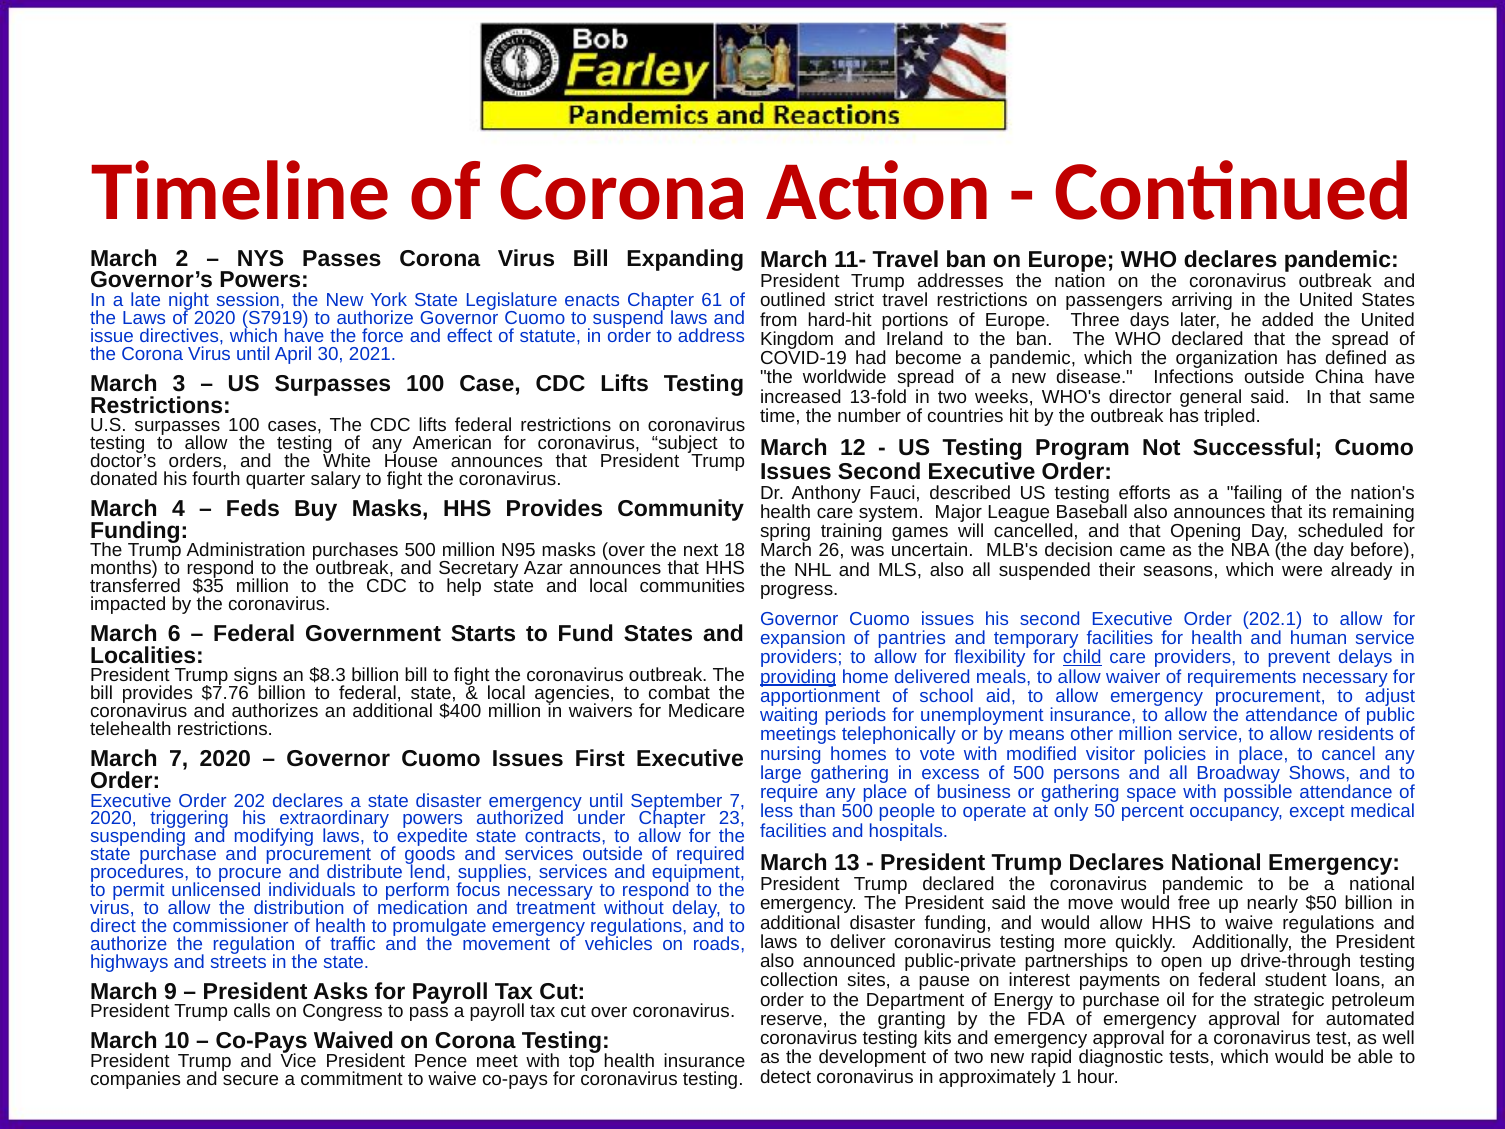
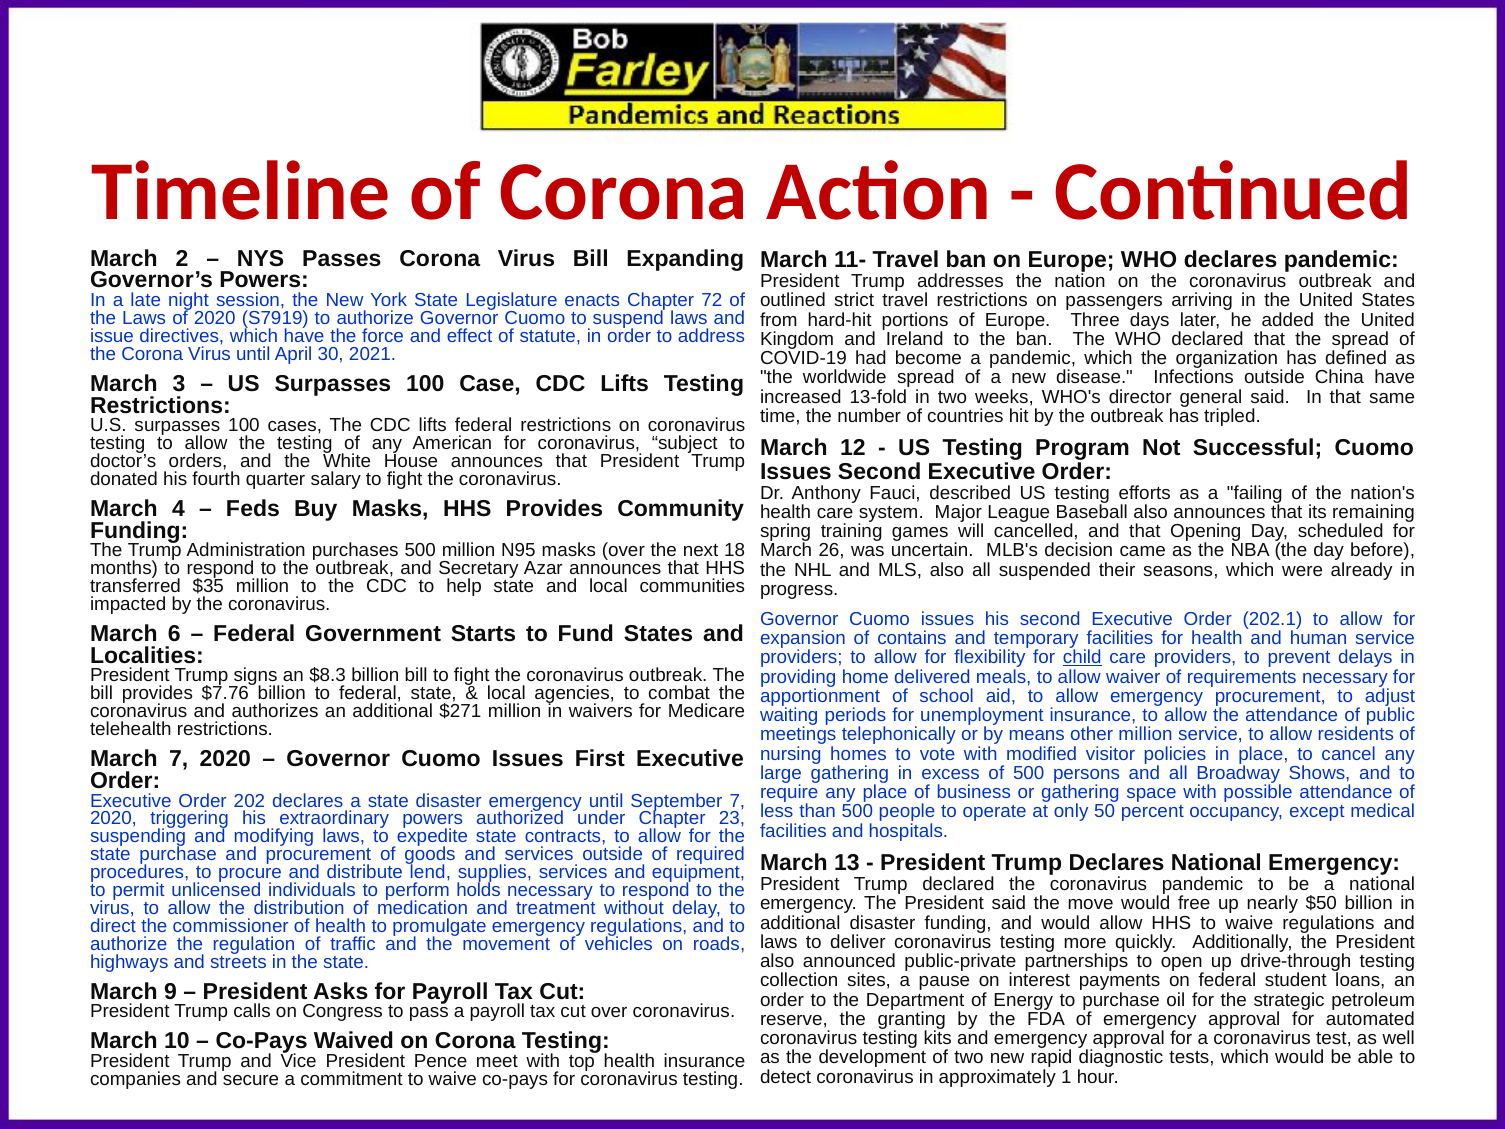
61: 61 -> 72
pantries: pantries -> contains
providing underline: present -> none
$400: $400 -> $271
focus: focus -> holds
